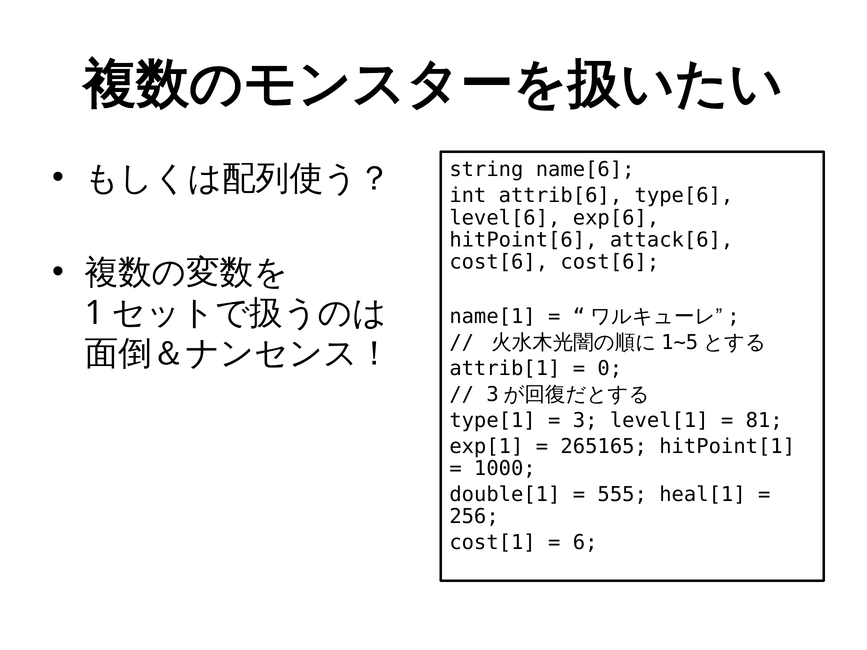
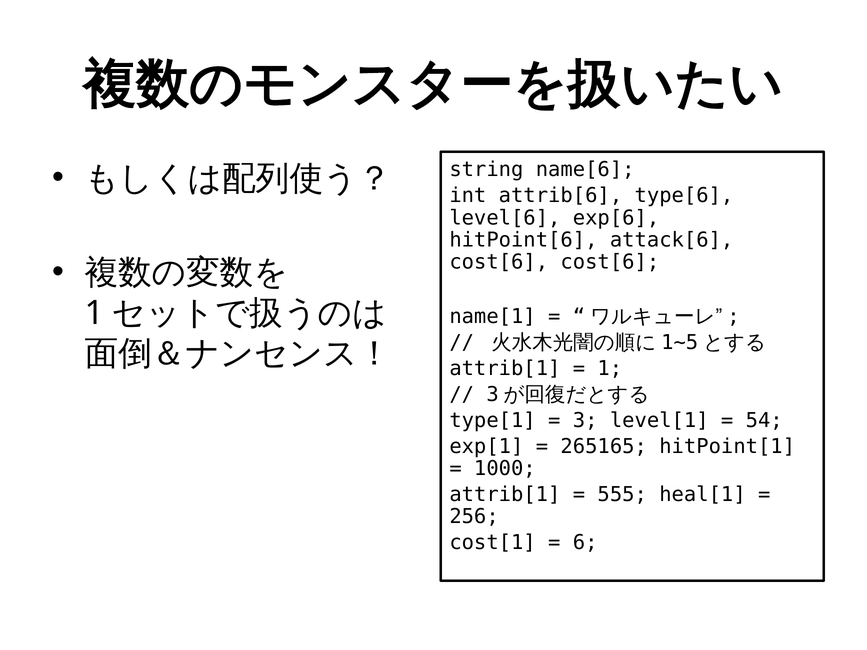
0 at (610, 369): 0 -> 1
81: 81 -> 54
double[1 at (505, 495): double[1 -> attrib[1
